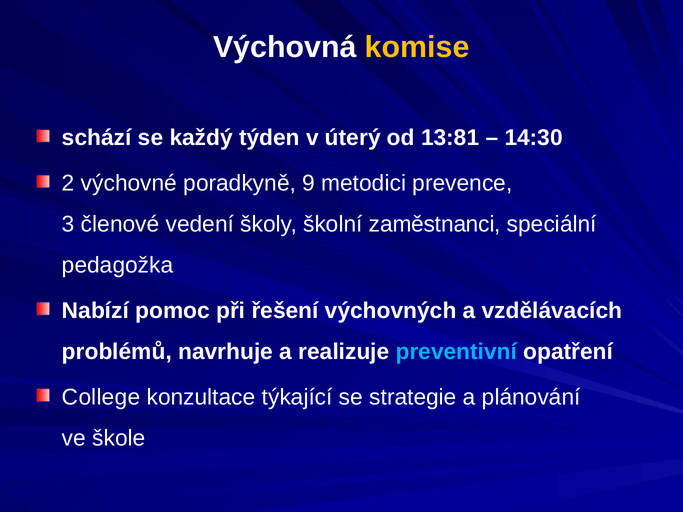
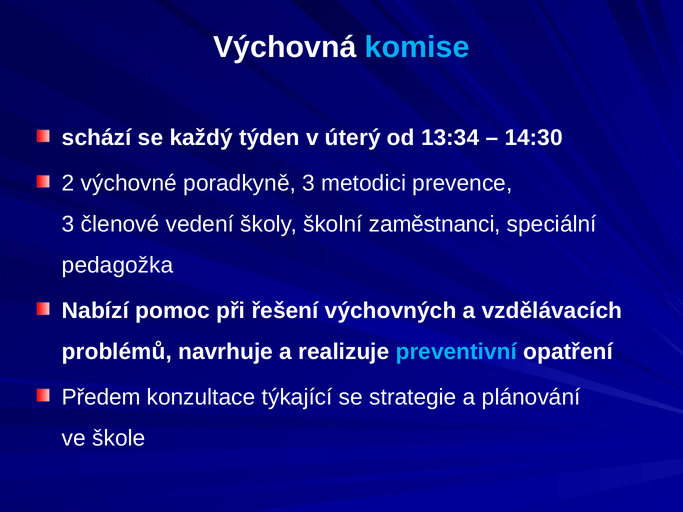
komise colour: yellow -> light blue
13:81: 13:81 -> 13:34
poradkyně 9: 9 -> 3
College: College -> Předem
